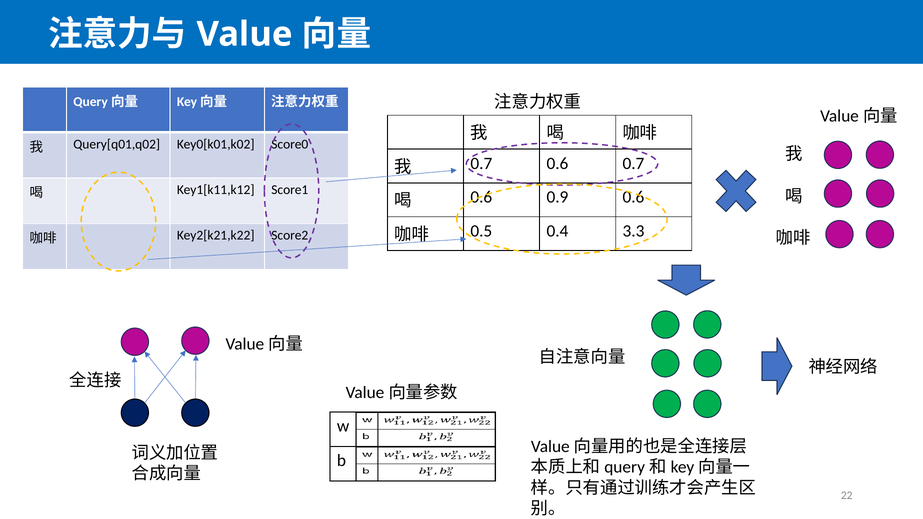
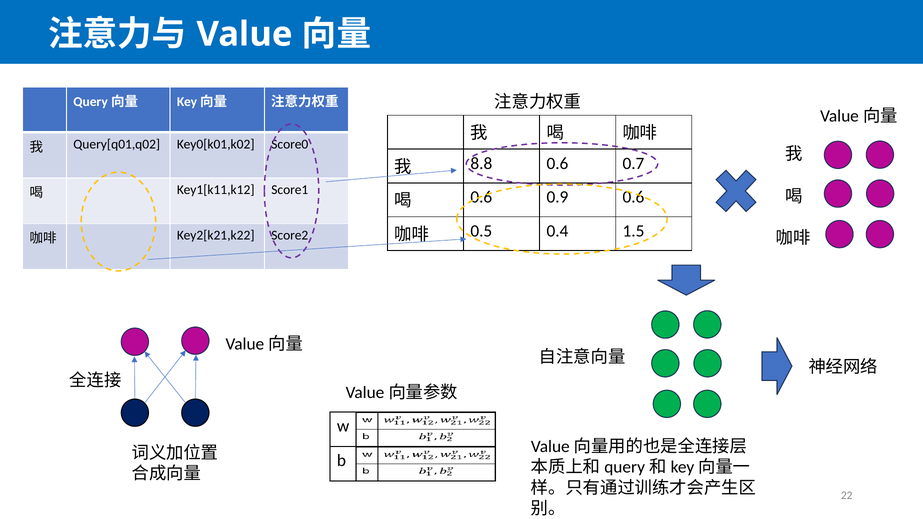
0.7 at (481, 163): 0.7 -> 8.8
3.3: 3.3 -> 1.5
